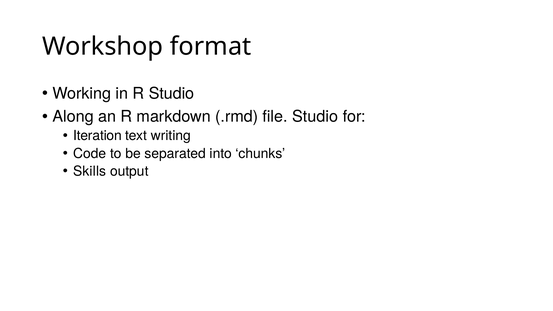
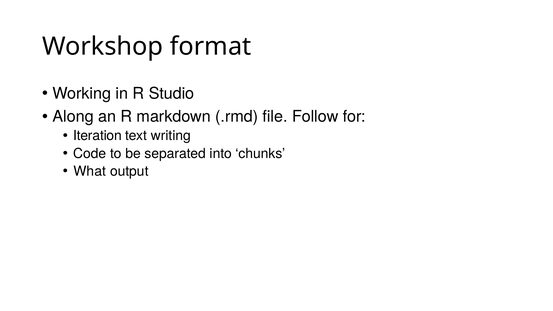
file Studio: Studio -> Follow
Skills: Skills -> What
